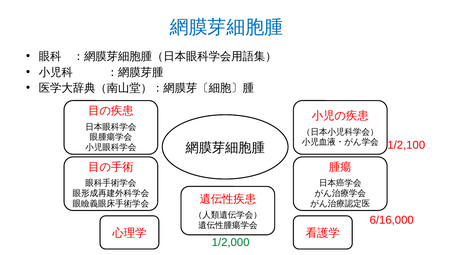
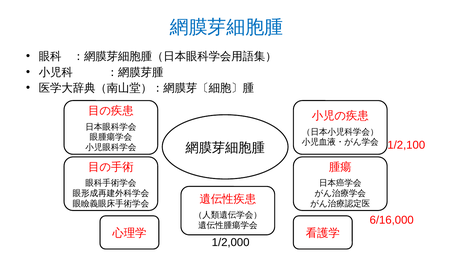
1/2,000 colour: green -> black
